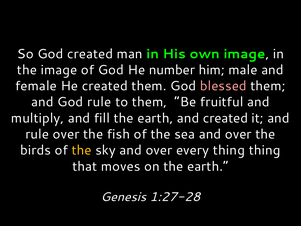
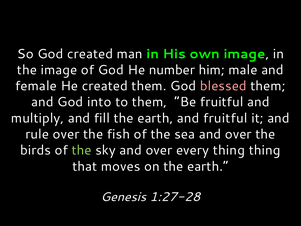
God rule: rule -> into
and created: created -> fruitful
the at (82, 150) colour: yellow -> light green
